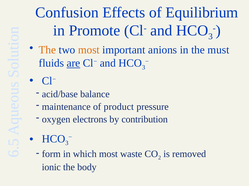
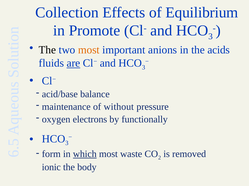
Confusion: Confusion -> Collection
The at (47, 50) colour: orange -> black
must: must -> acids
product: product -> without
contribution: contribution -> functionally
which underline: none -> present
